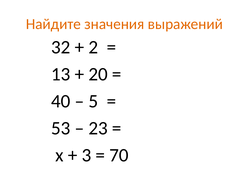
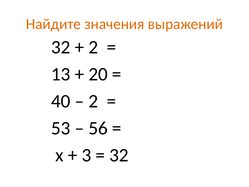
5 at (93, 101): 5 -> 2
23: 23 -> 56
70 at (119, 155): 70 -> 32
